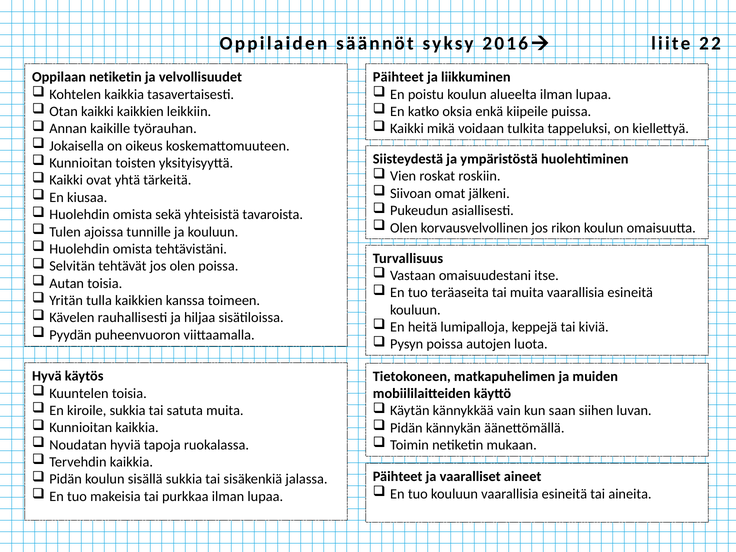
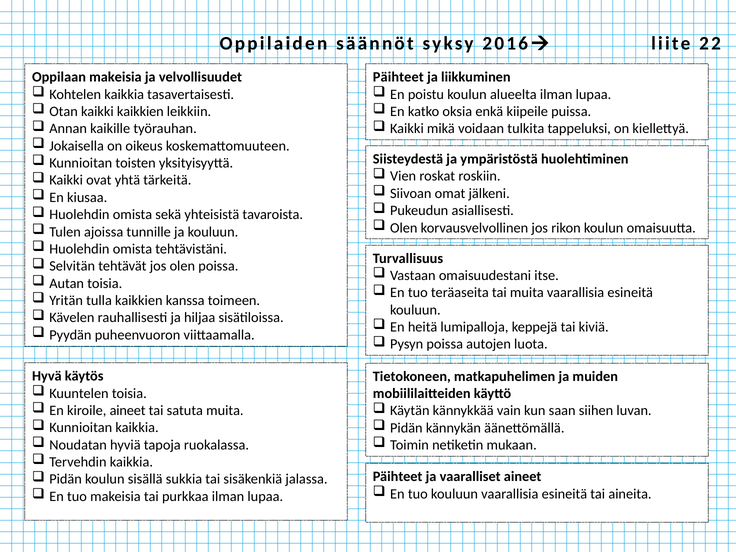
Oppilaan netiketin: netiketin -> makeisia
kiroile sukkia: sukkia -> aineet
